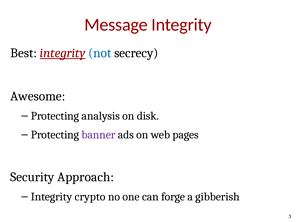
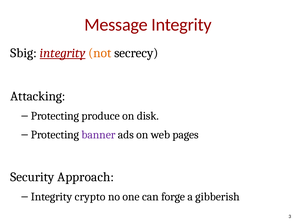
Best: Best -> Sbig
not colour: blue -> orange
Awesome: Awesome -> Attacking
analysis: analysis -> produce
